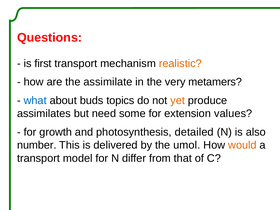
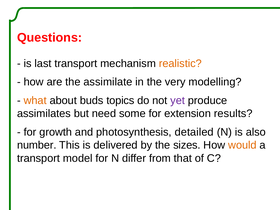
first: first -> last
metamers: metamers -> modelling
what colour: blue -> orange
yet colour: orange -> purple
values: values -> results
umol: umol -> sizes
